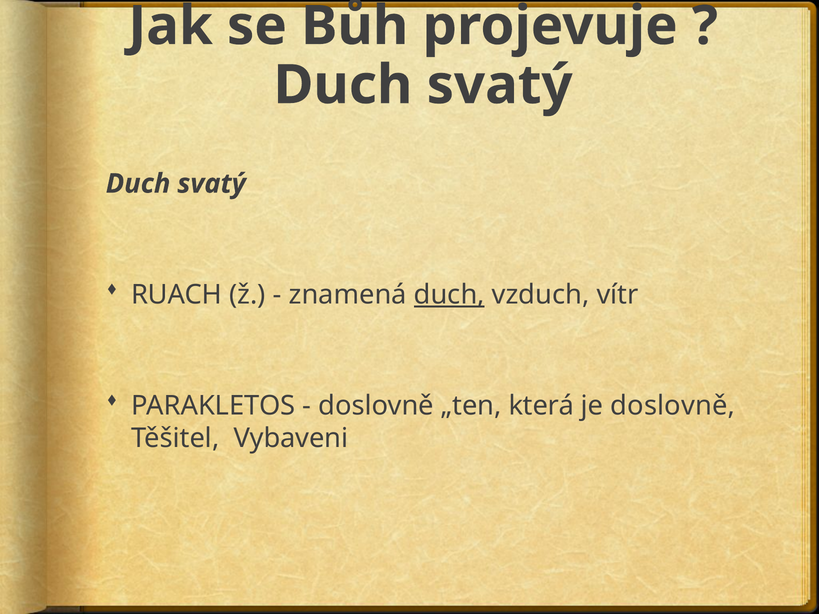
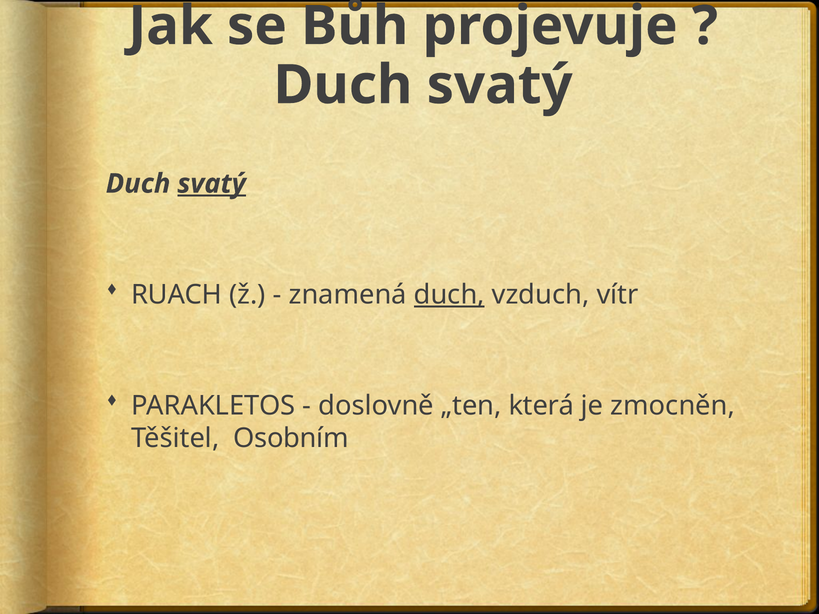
svatý at (212, 184) underline: none -> present
je doslovně: doslovně -> zmocněn
Vybaveni: Vybaveni -> Osobním
